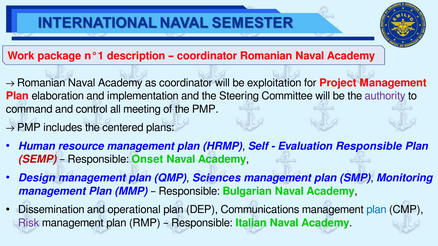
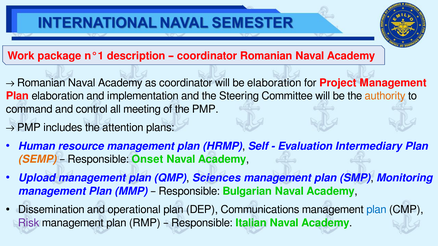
be exploitation: exploitation -> elaboration
authority colour: purple -> orange
centered: centered -> attention
Evaluation Responsible: Responsible -> Intermediary
SEMP colour: red -> orange
Design: Design -> Upload
